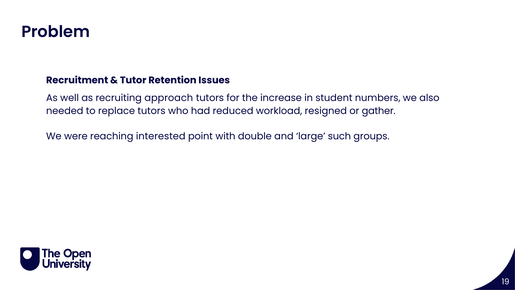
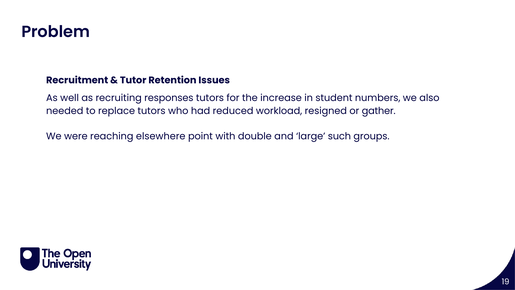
approach: approach -> responses
interested: interested -> elsewhere
